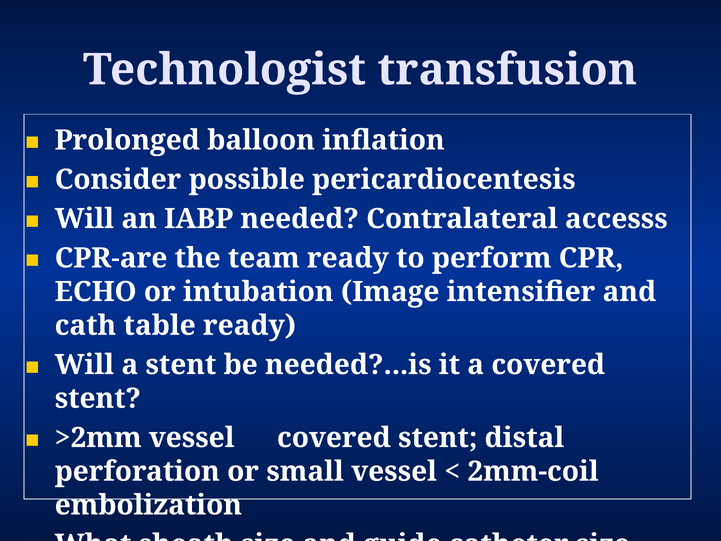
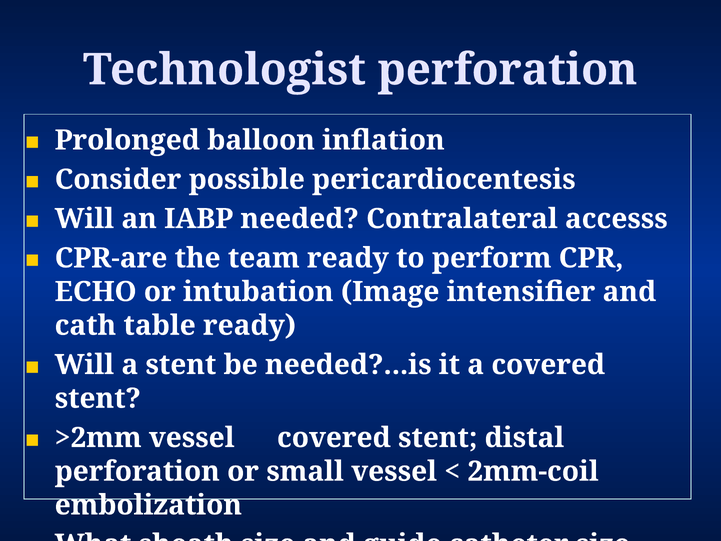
Technologist transfusion: transfusion -> perforation
